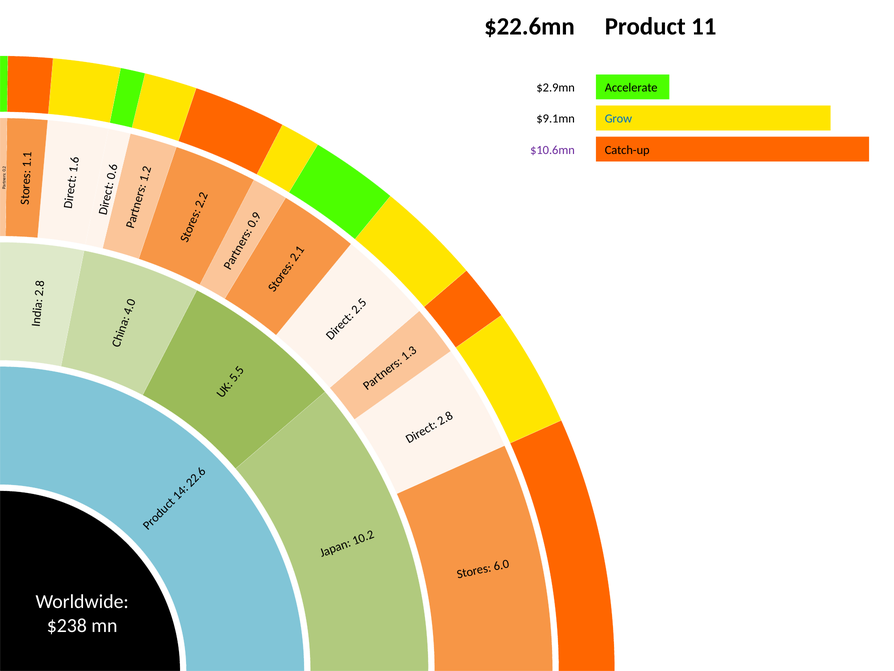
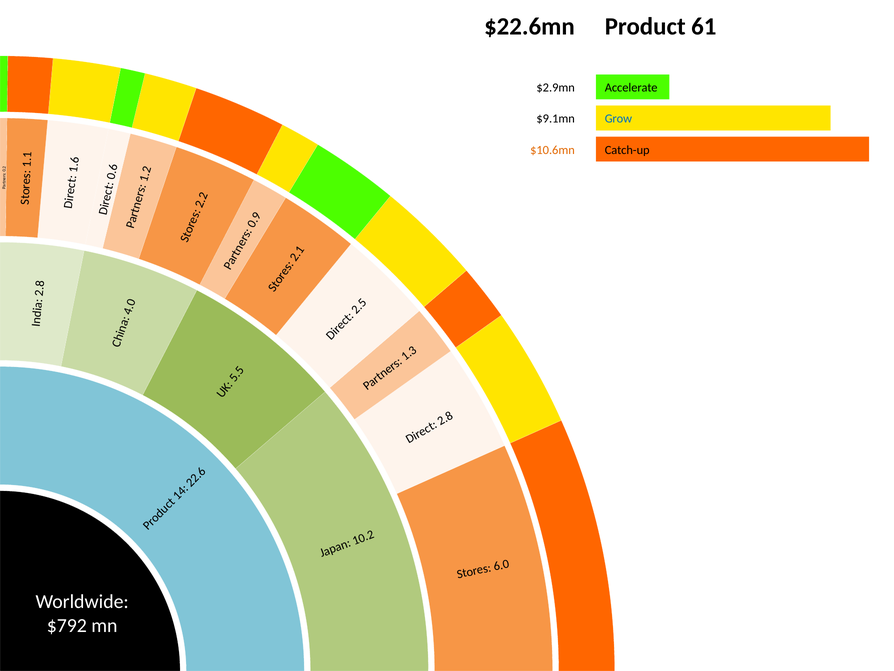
11: 11 -> 61
$10.6mn colour: purple -> orange
$238: $238 -> $792
